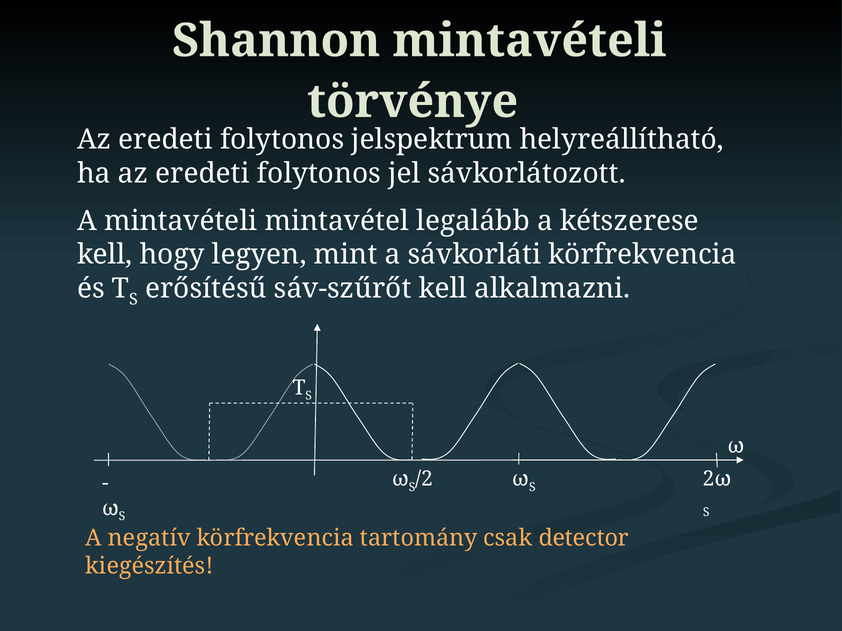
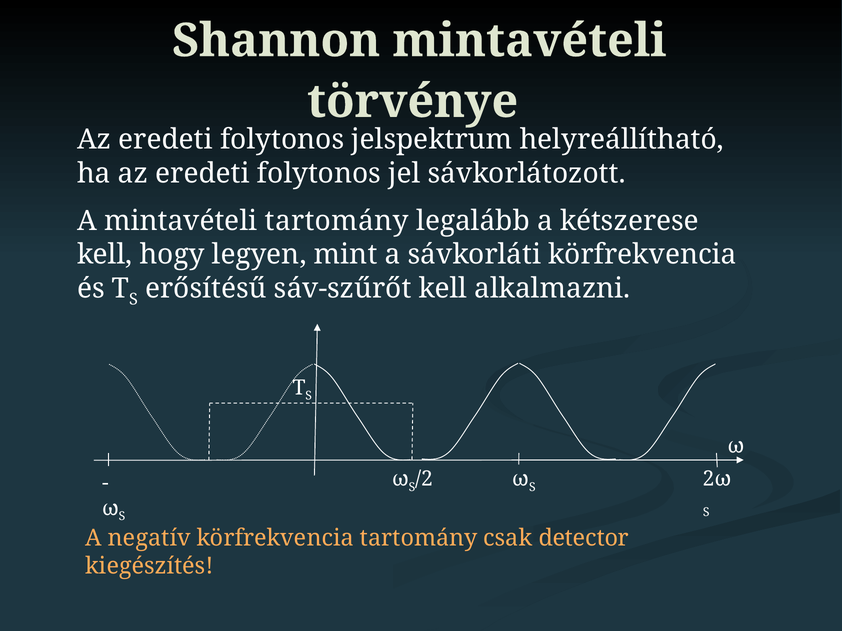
mintavételi mintavétel: mintavétel -> tartomány
